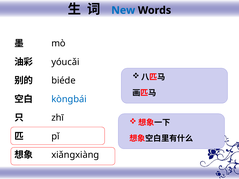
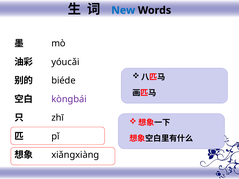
kònɡbái colour: blue -> purple
